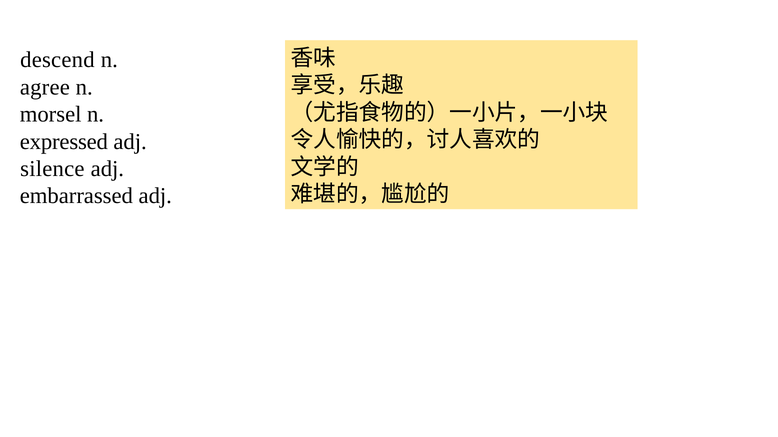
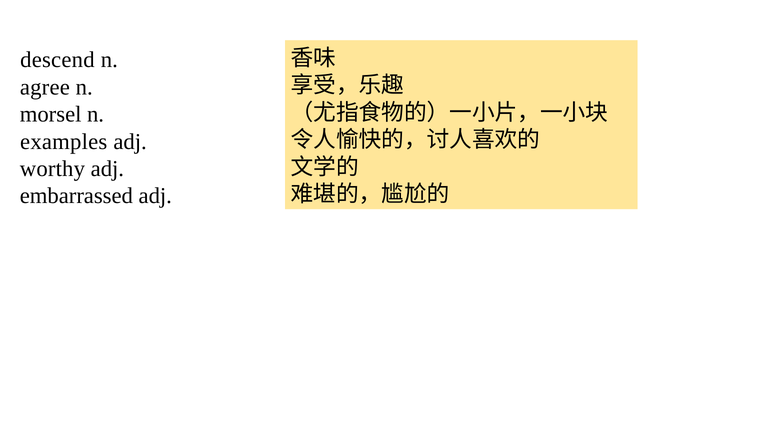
expressed: expressed -> examples
silence: silence -> worthy
